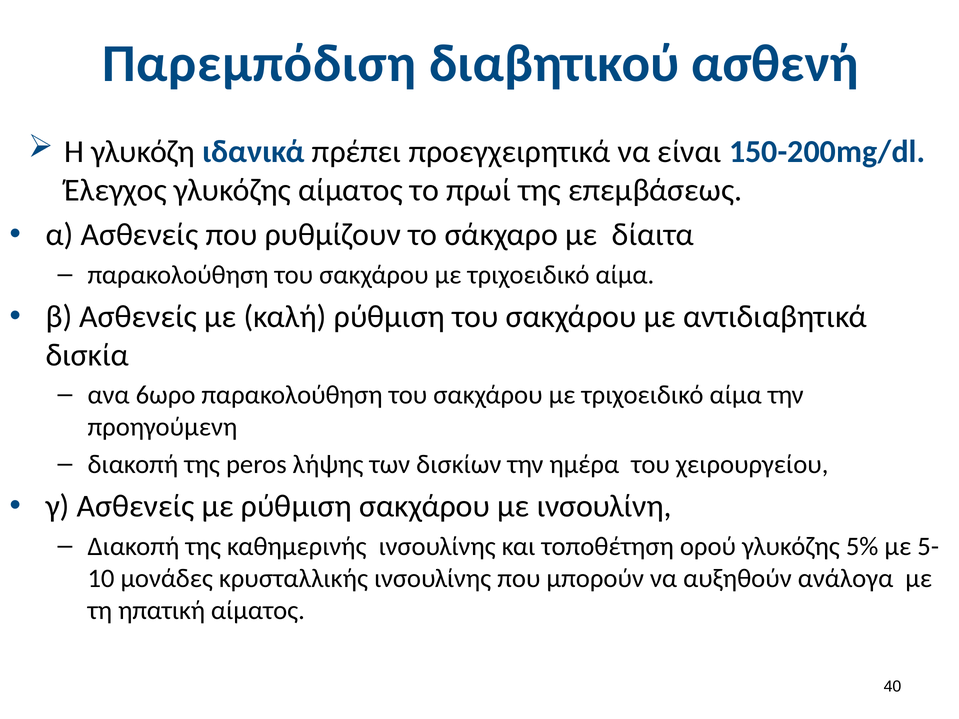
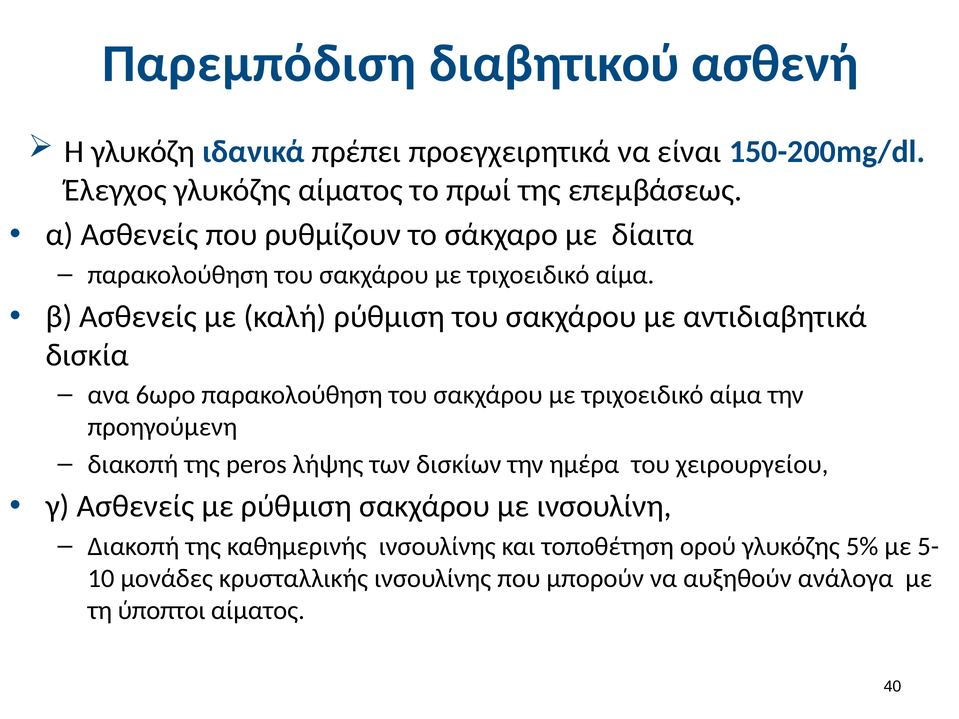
ηπατική: ηπατική -> ύποπτοι
